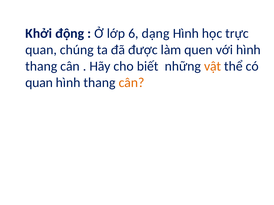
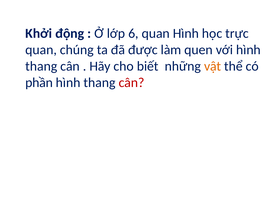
6 dạng: dạng -> quan
quan at (39, 83): quan -> phần
cân at (132, 83) colour: orange -> red
